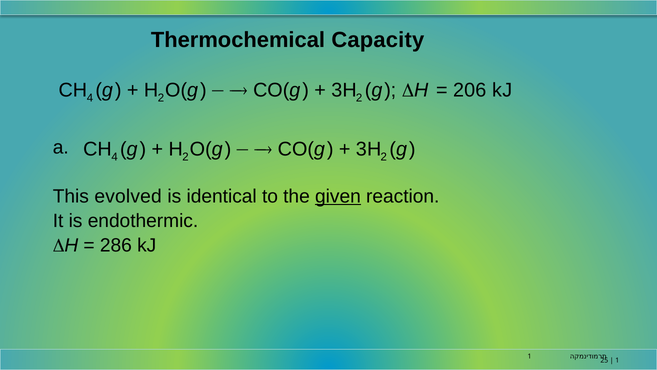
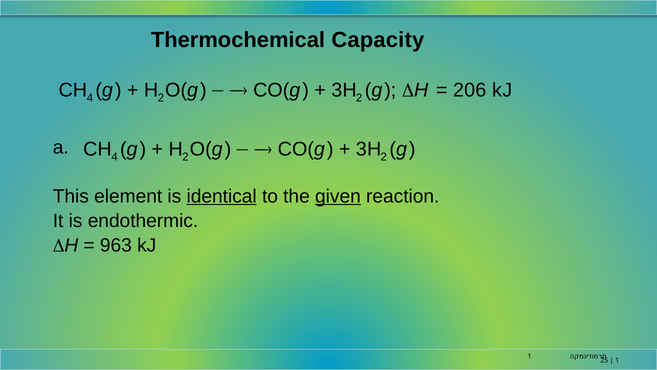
evolved: evolved -> element
identical underline: none -> present
286: 286 -> 963
